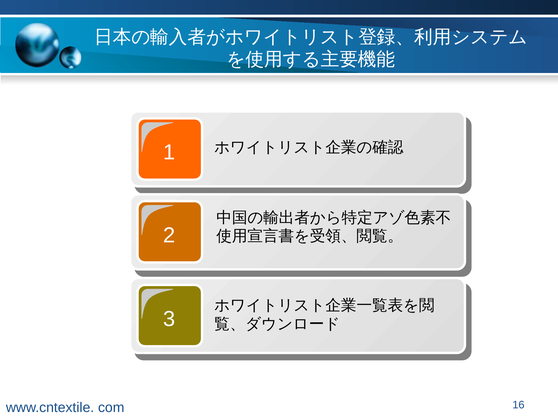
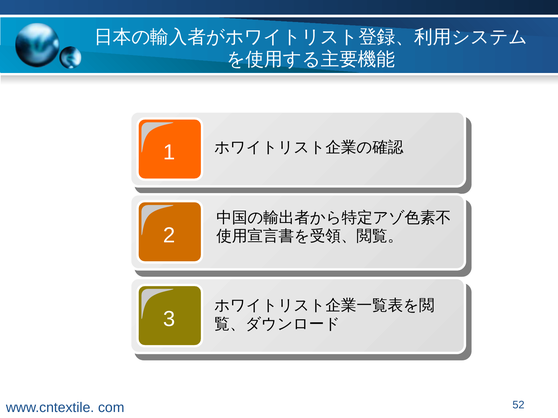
16: 16 -> 52
